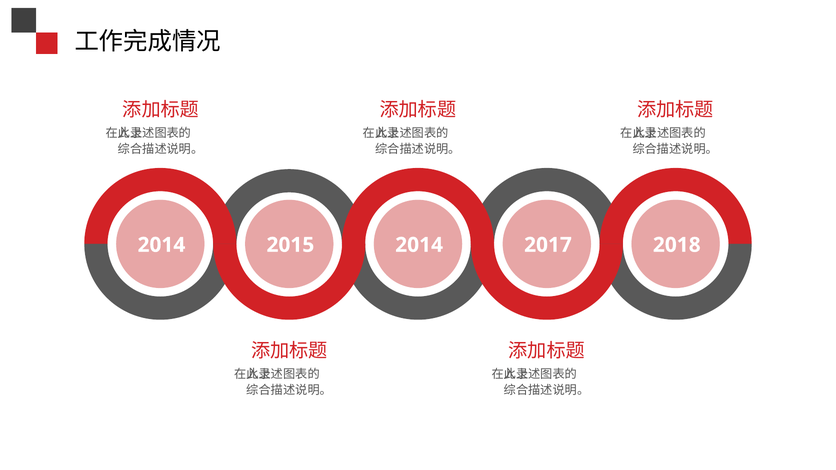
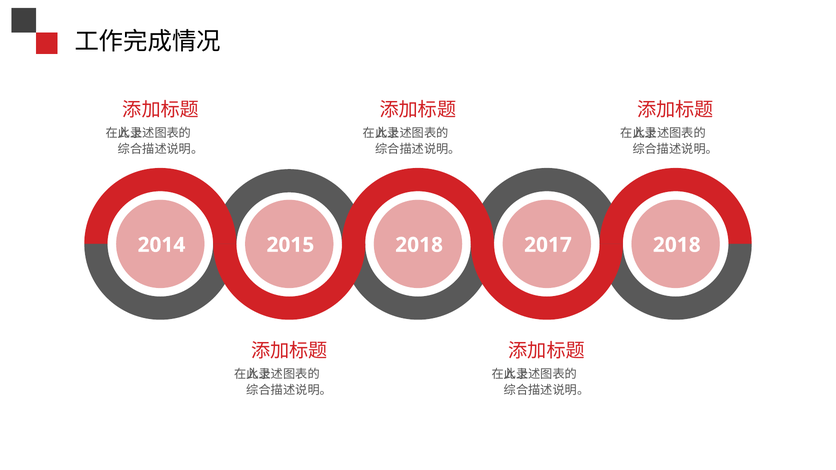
2014 at (419, 245): 2014 -> 2018
